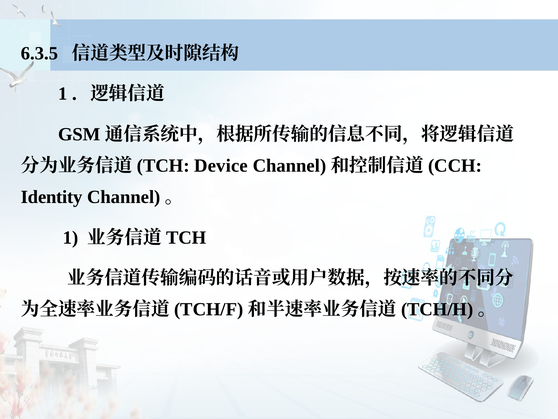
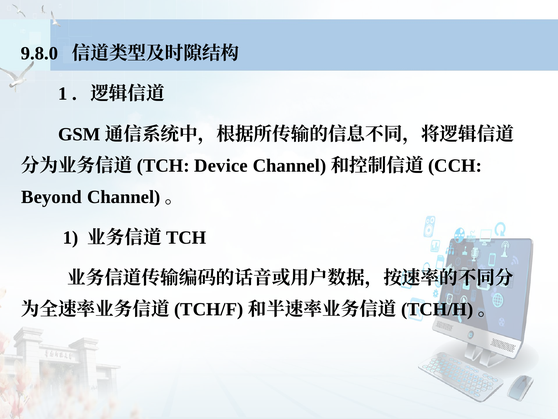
6.3.5: 6.3.5 -> 9.8.0
Identity: Identity -> Beyond
